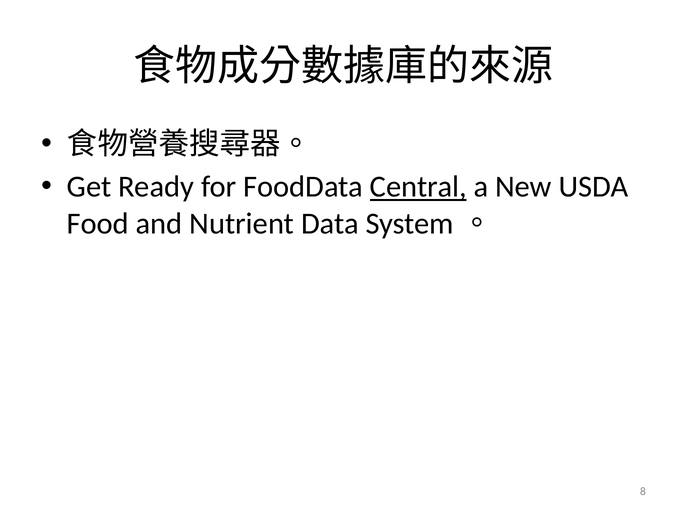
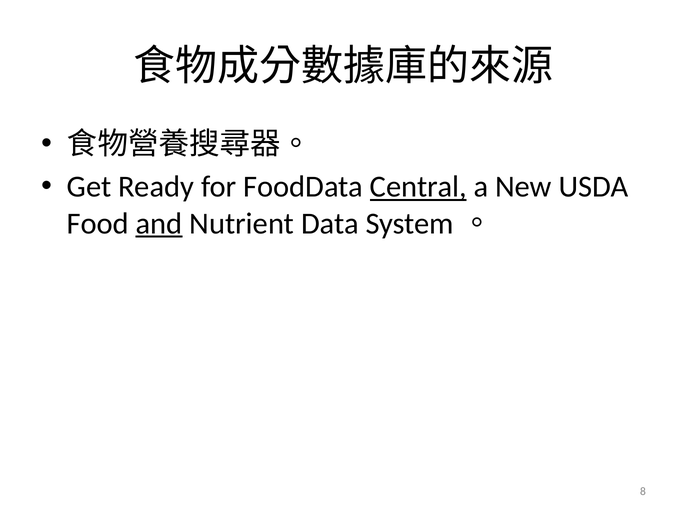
and underline: none -> present
